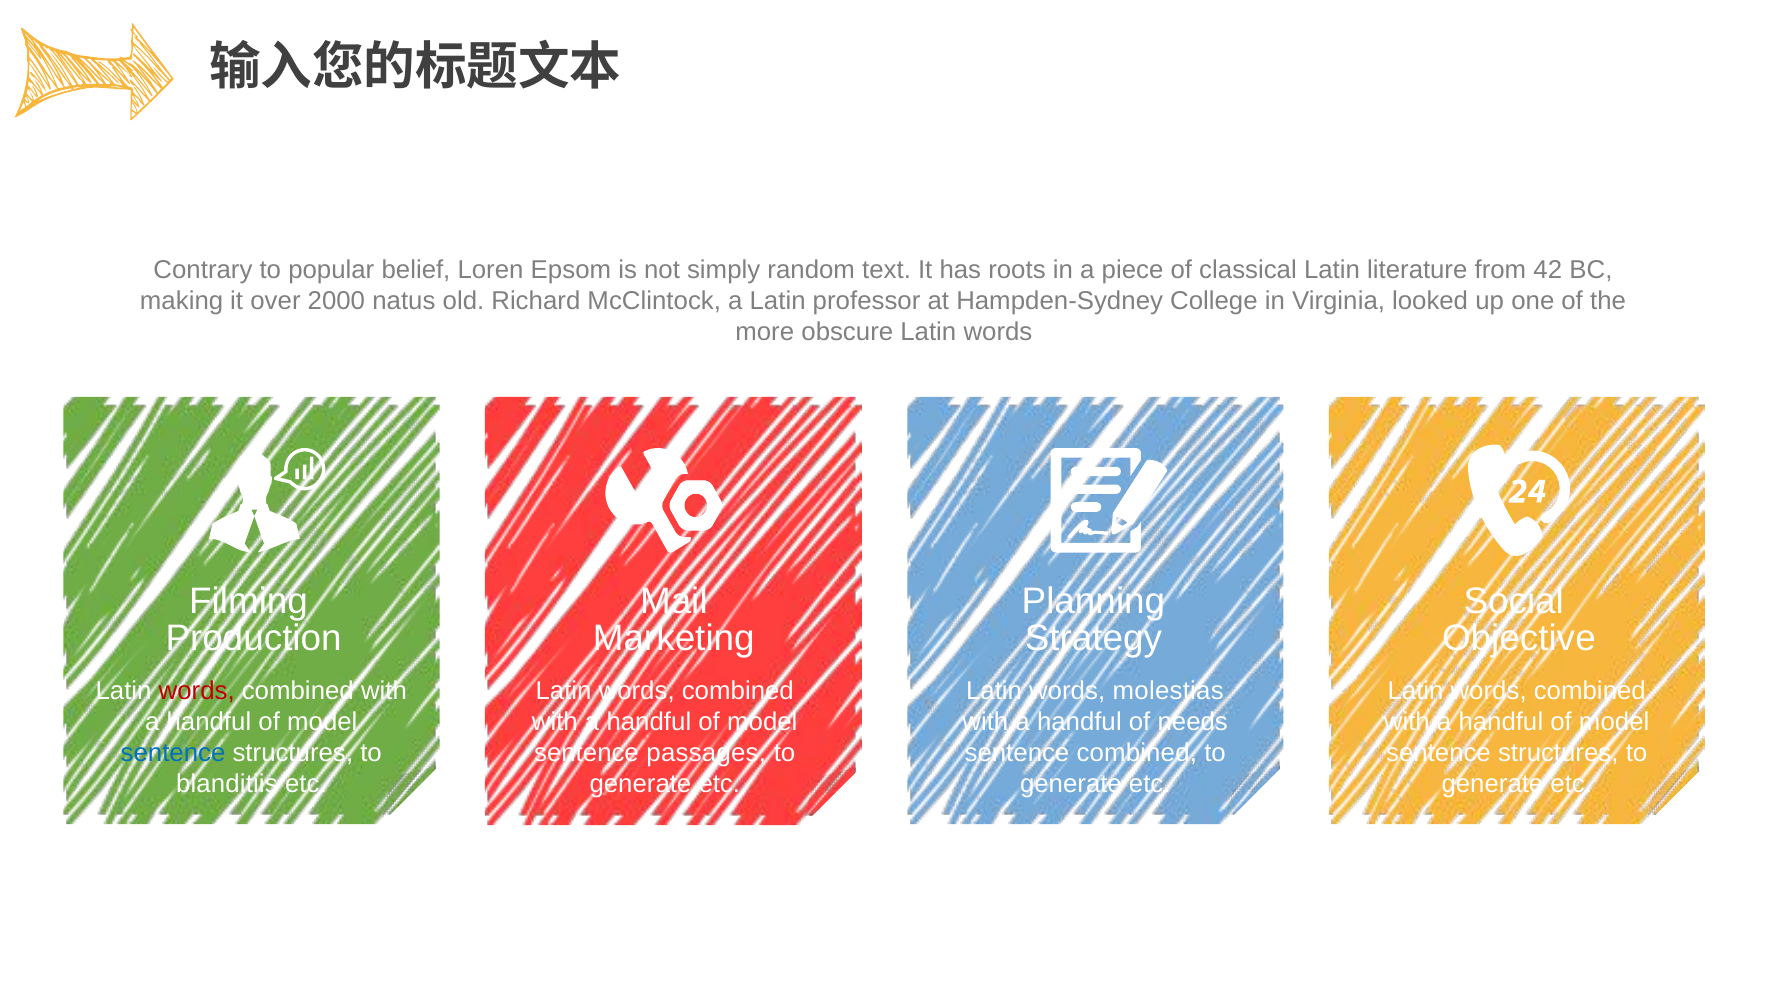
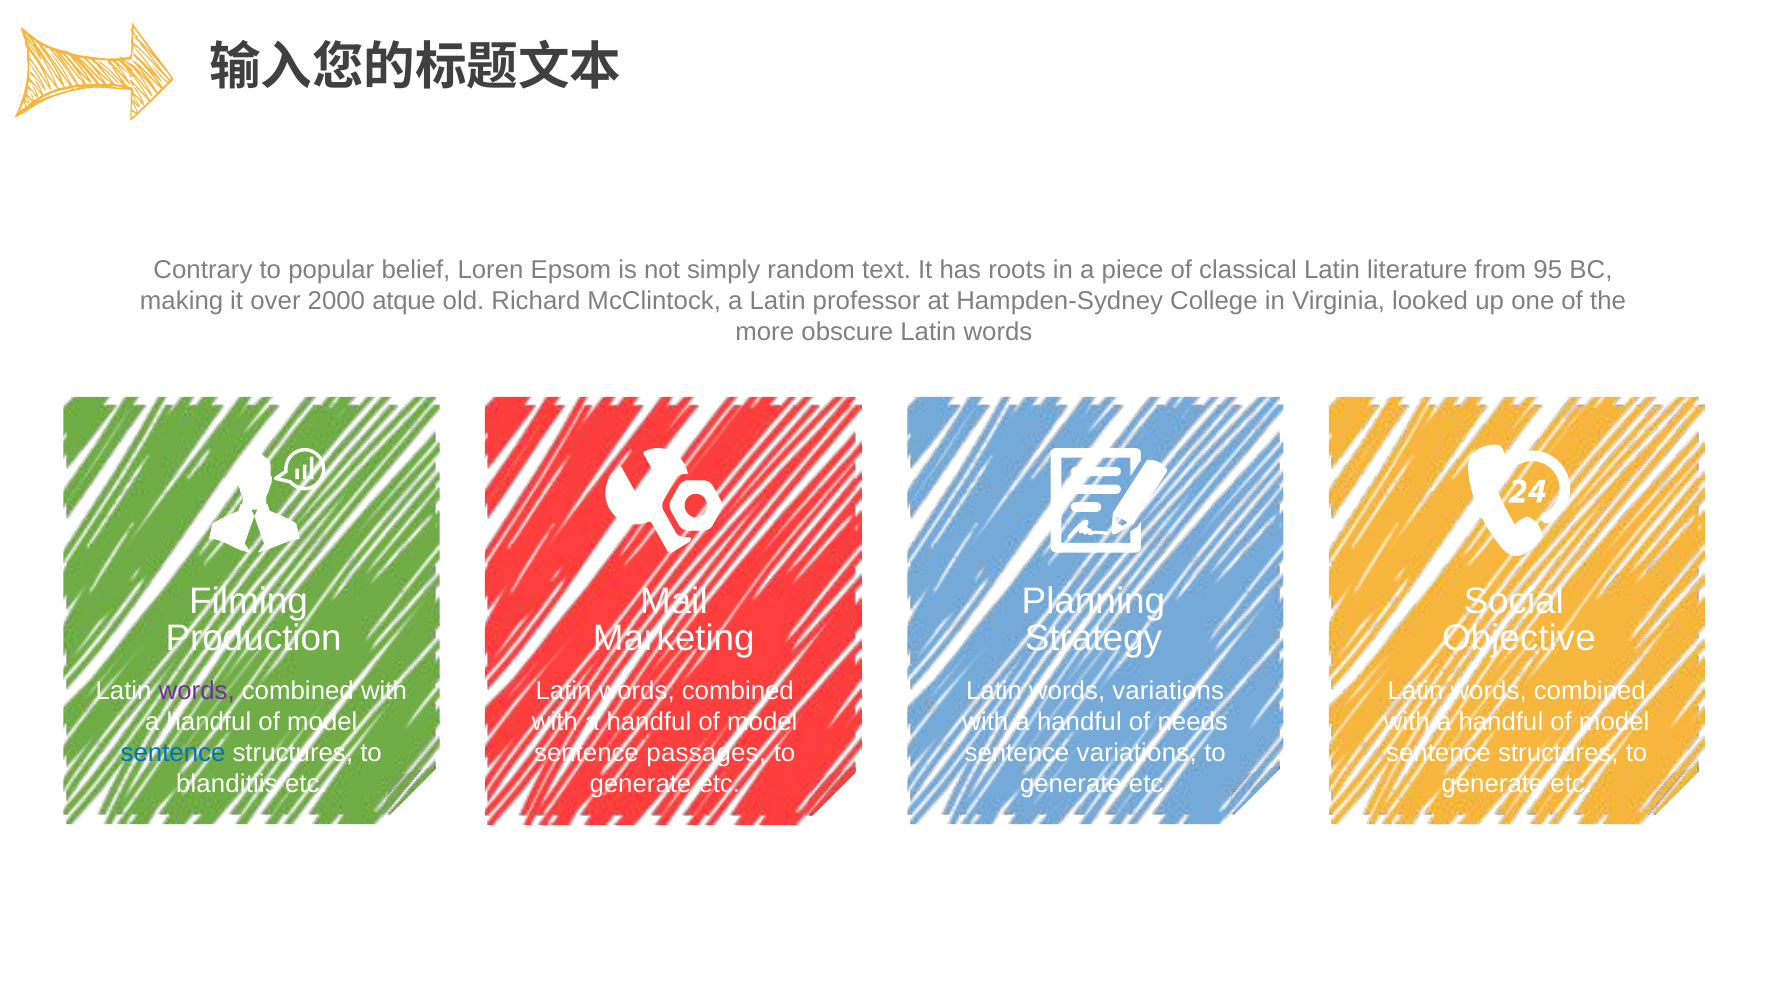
42: 42 -> 95
natus: natus -> atque
words at (197, 692) colour: red -> purple
words molestias: molestias -> variations
sentence combined: combined -> variations
